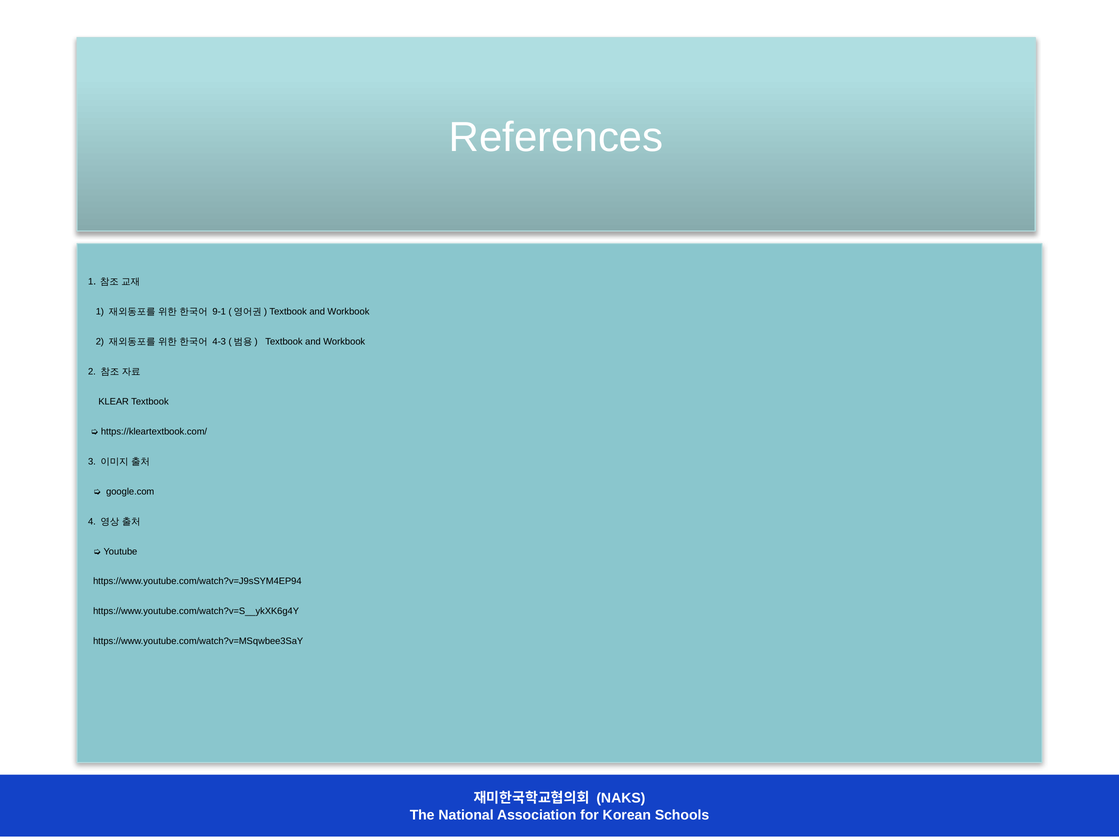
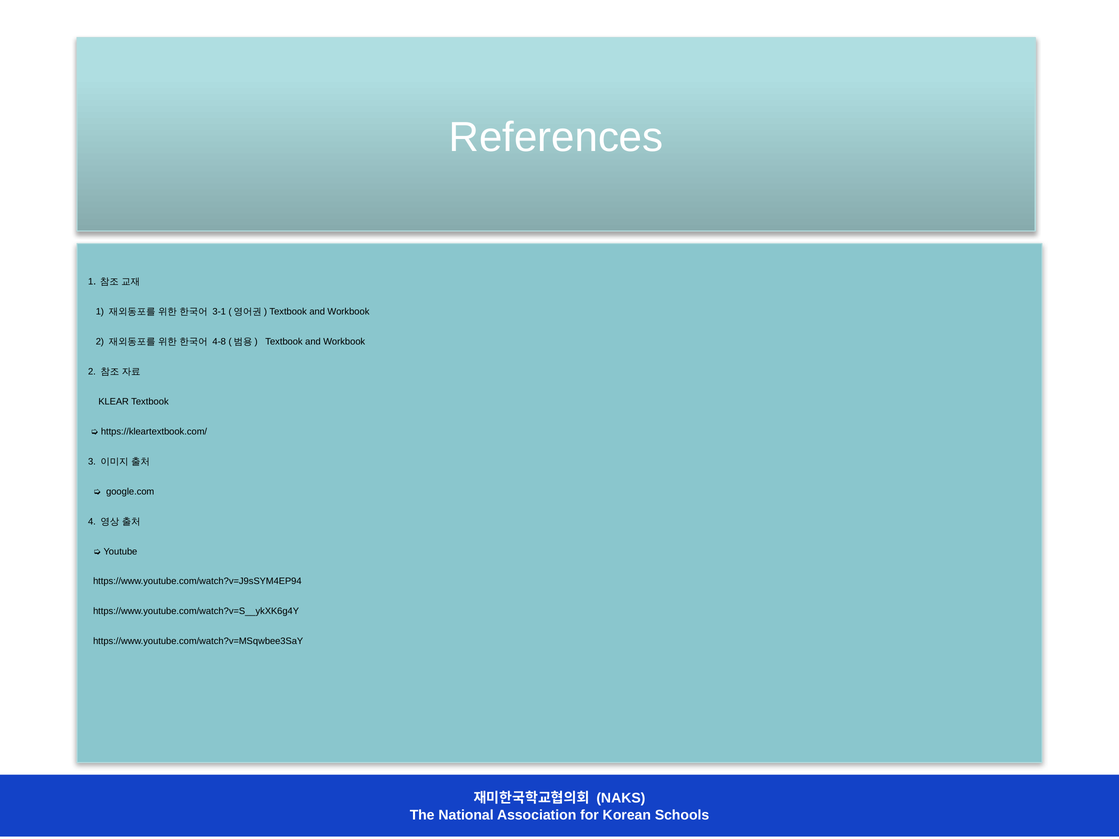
9-1: 9-1 -> 3-1
4-3: 4-3 -> 4-8
